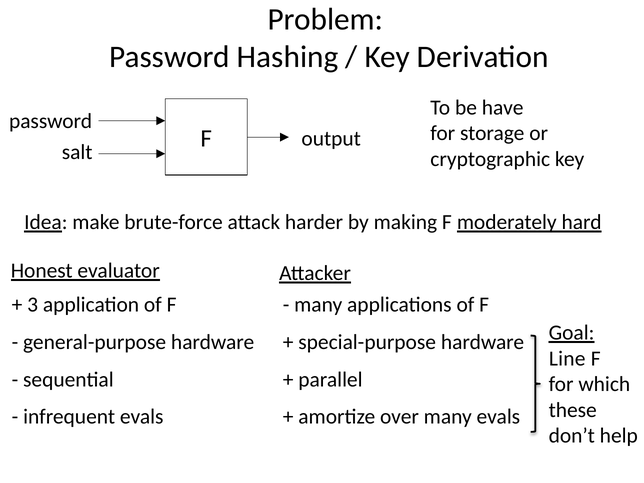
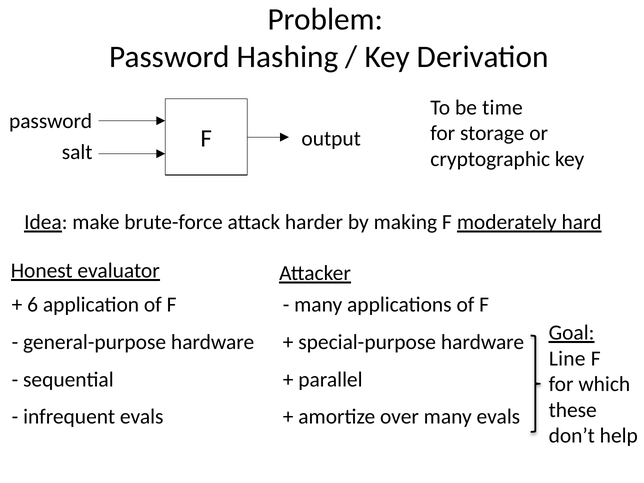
have: have -> time
3: 3 -> 6
